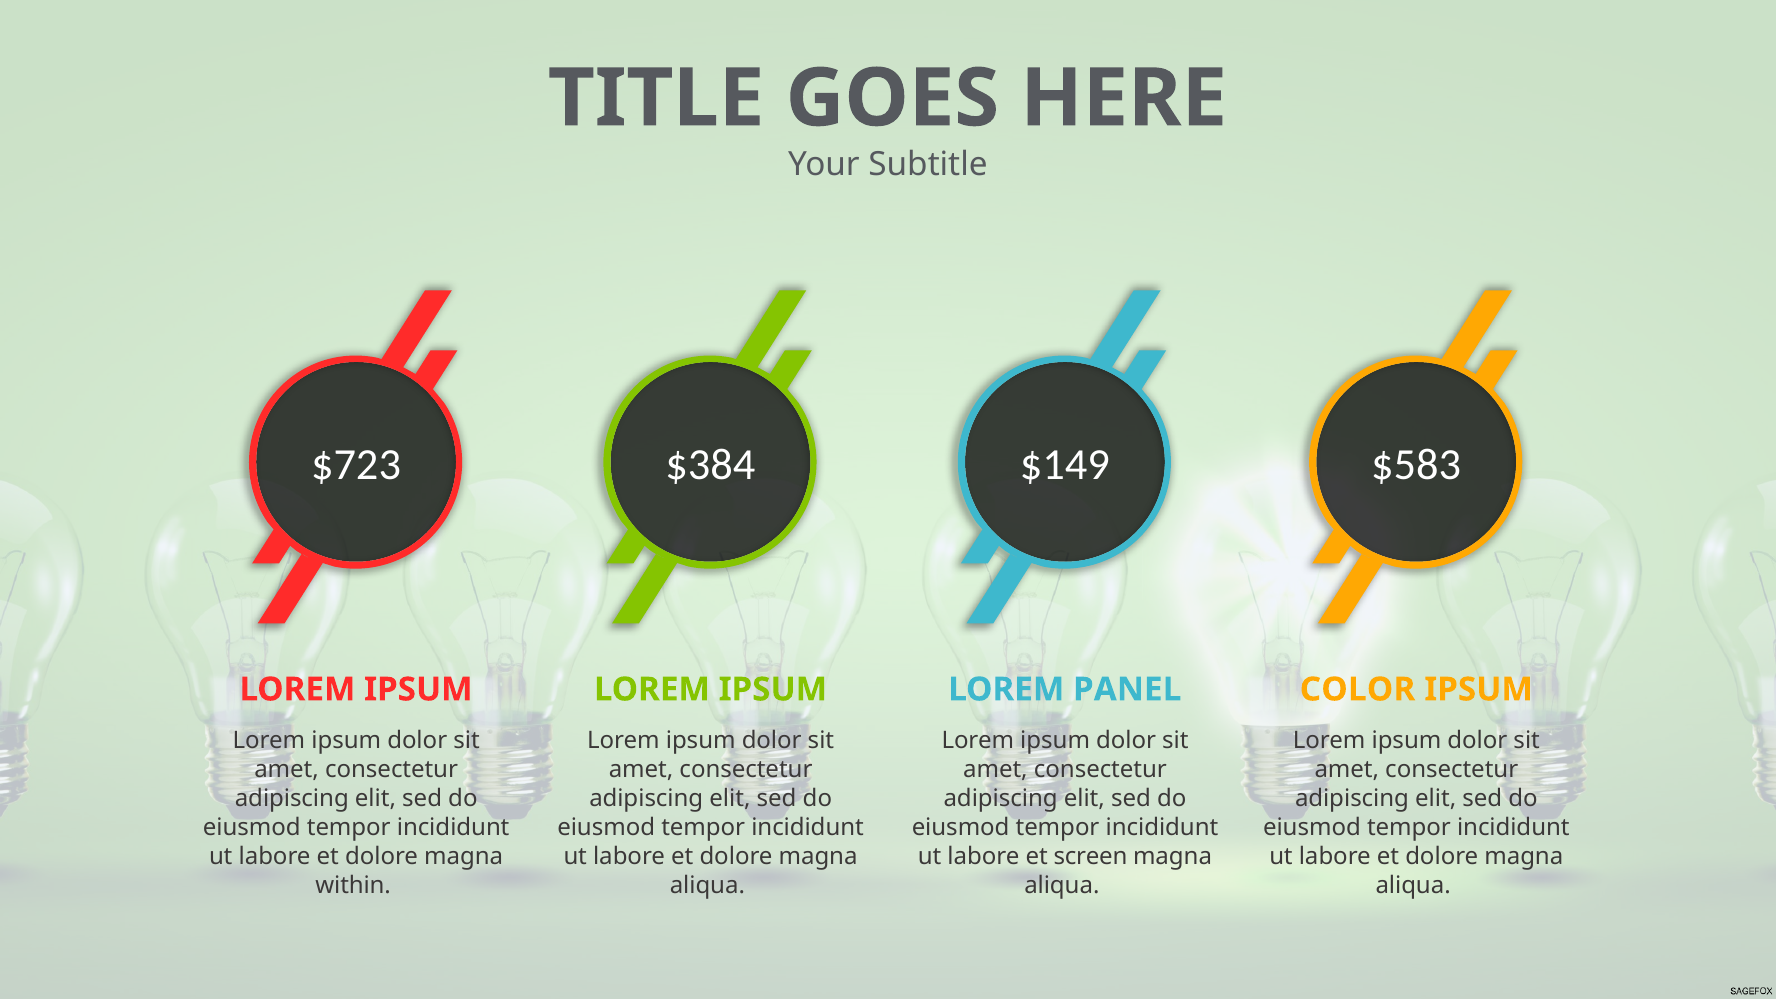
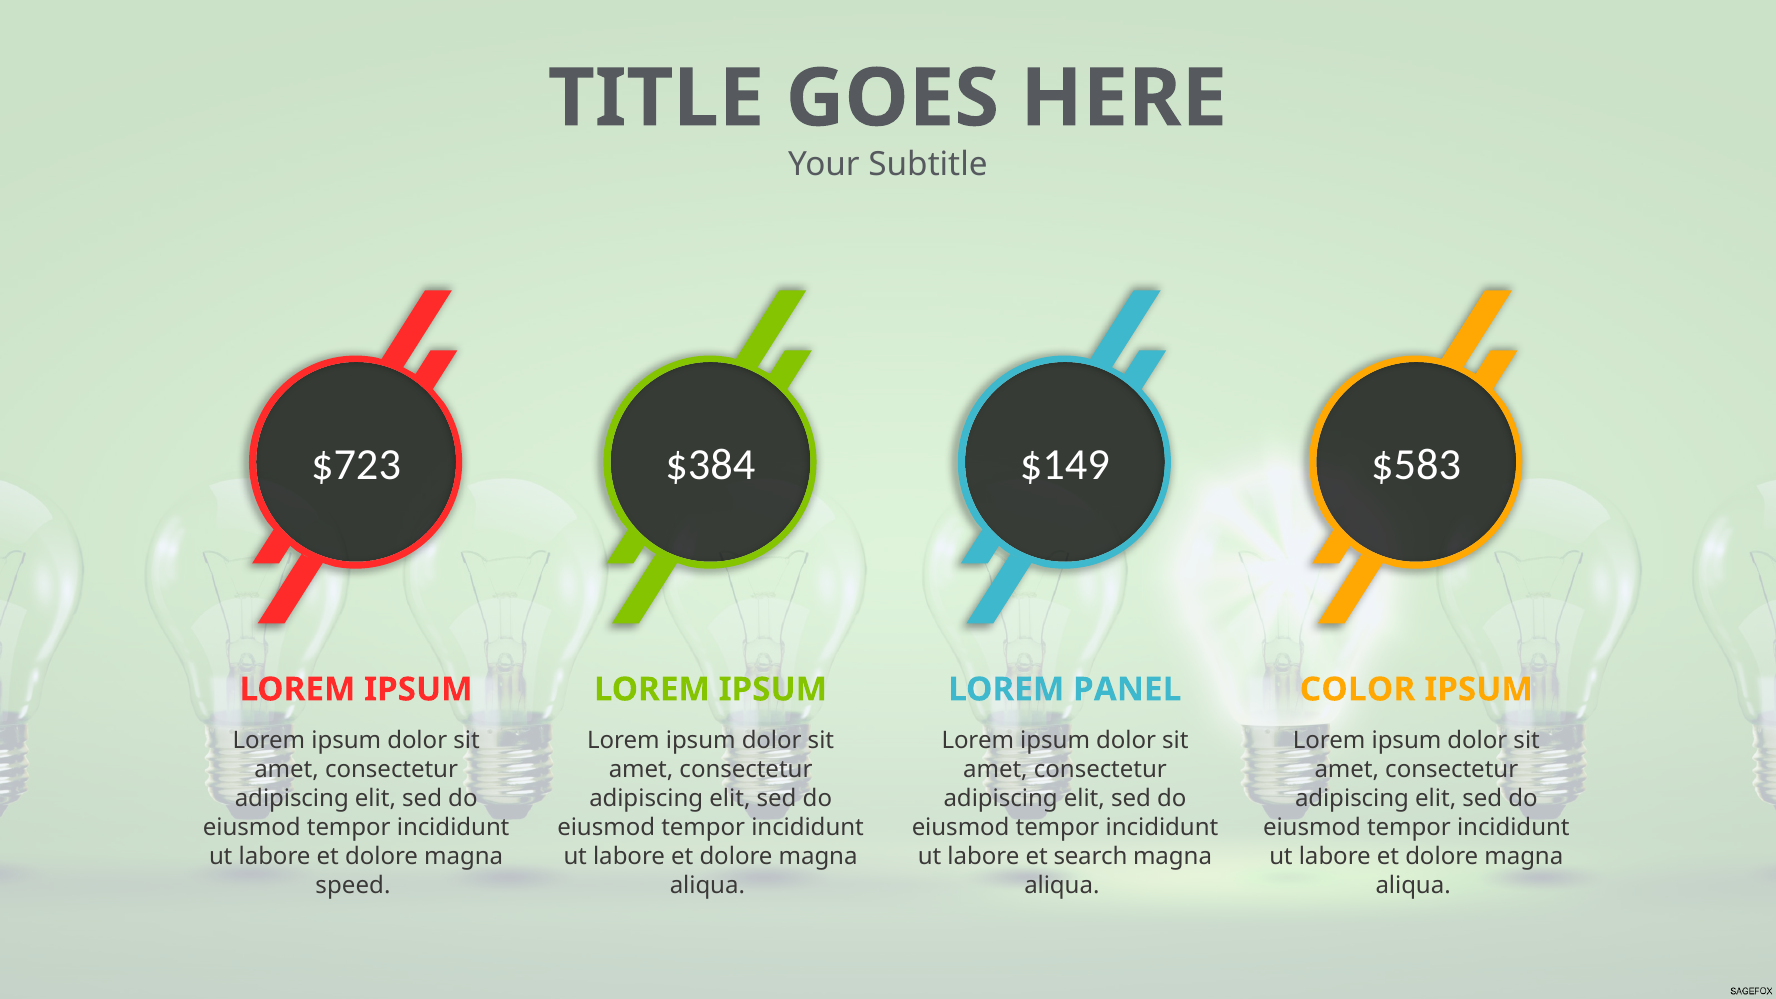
screen: screen -> search
within: within -> speed
